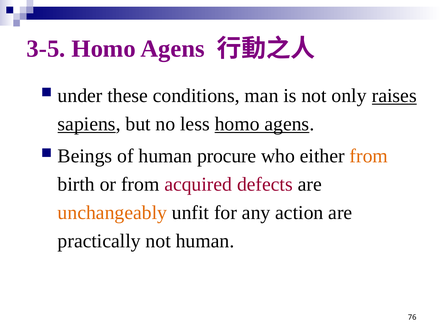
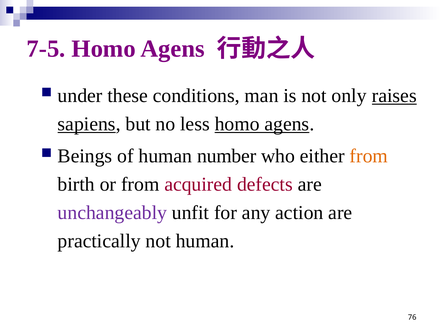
3-5: 3-5 -> 7-5
procure: procure -> number
unchangeably colour: orange -> purple
